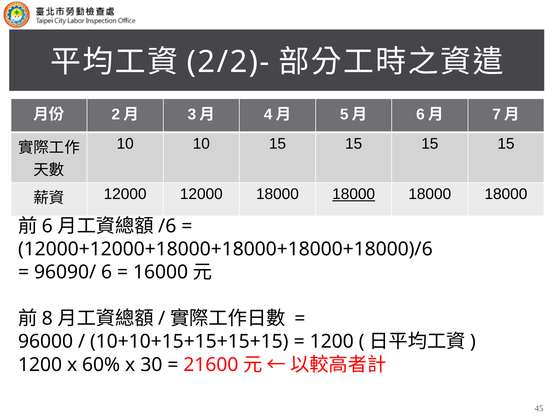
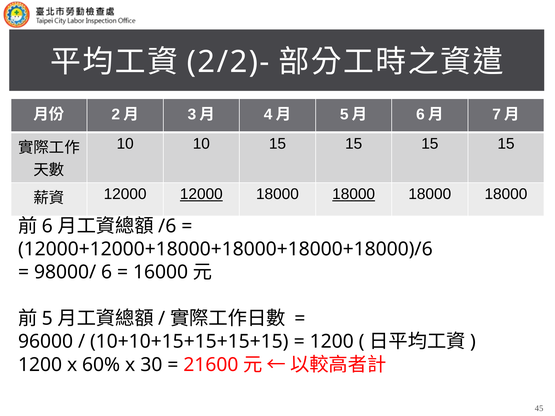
12000 at (201, 194) underline: none -> present
96090/: 96090/ -> 98000/
8: 8 -> 5
